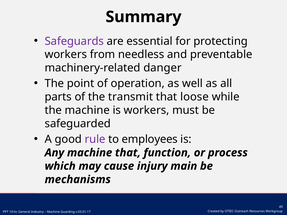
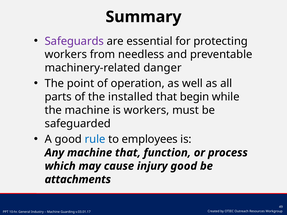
transmit: transmit -> installed
loose: loose -> begin
rule colour: purple -> blue
injury main: main -> good
mechanisms: mechanisms -> attachments
